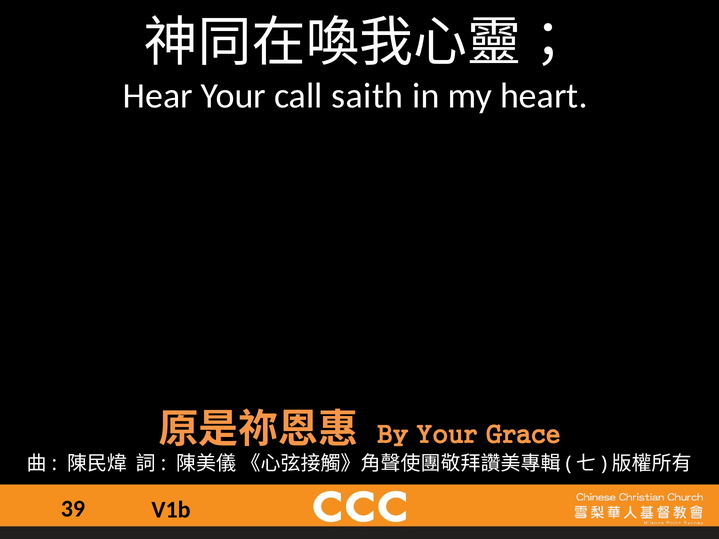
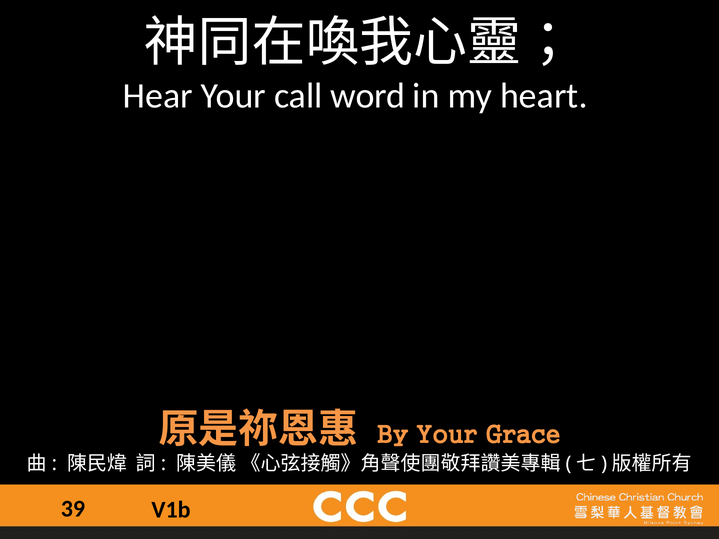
saith: saith -> word
